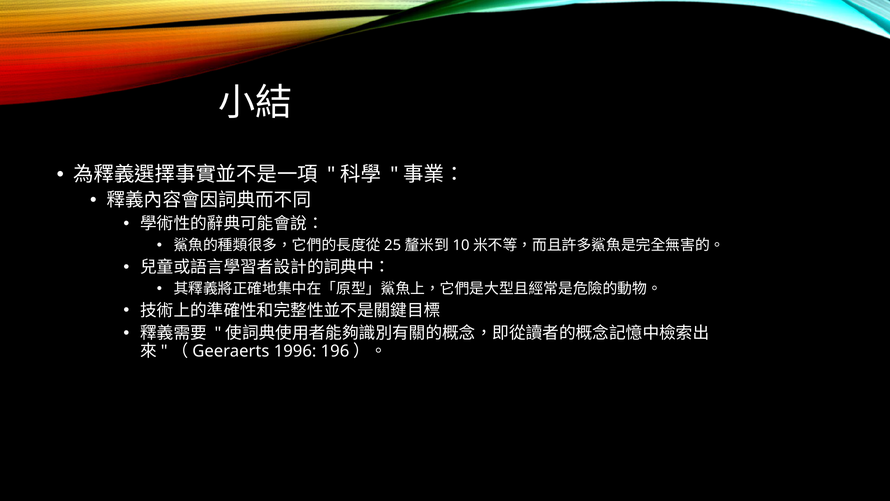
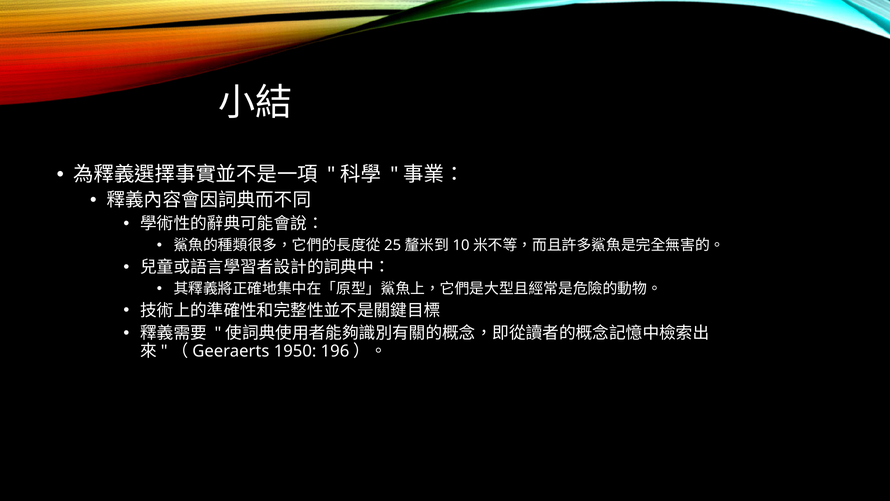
1996: 1996 -> 1950
